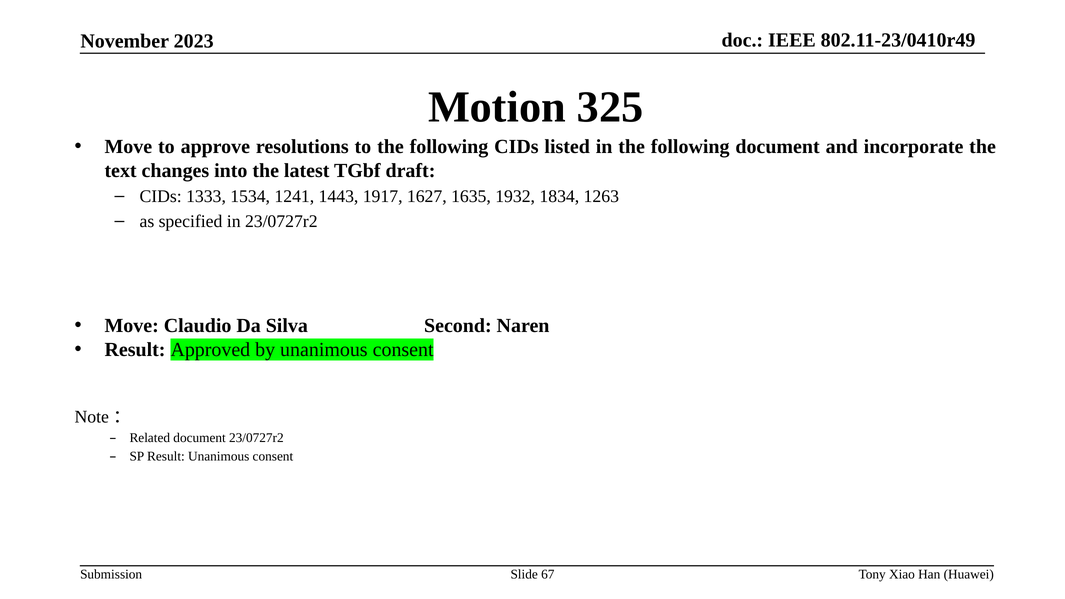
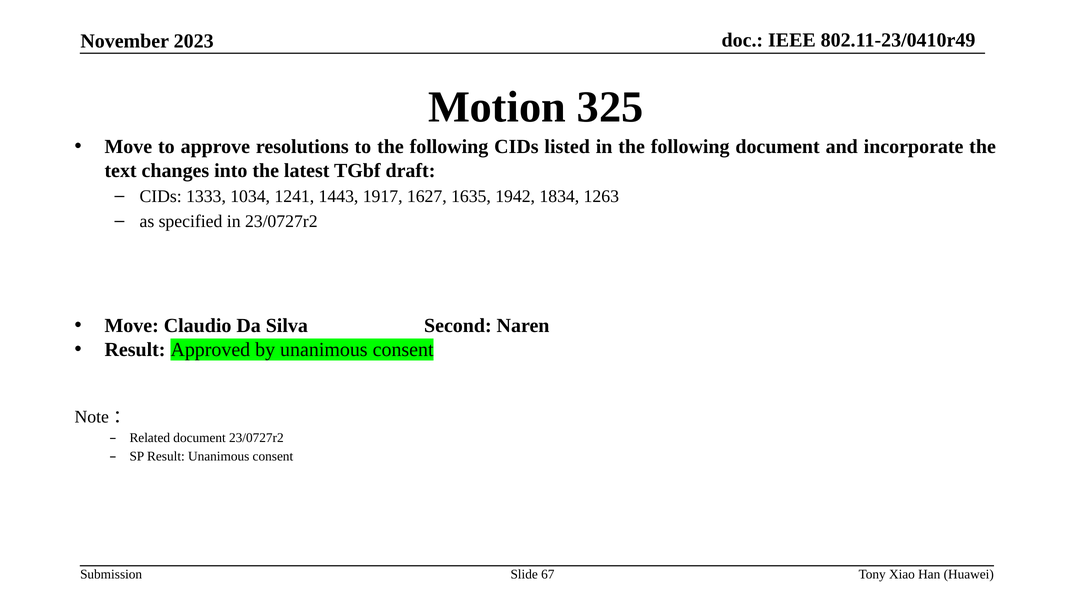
1534: 1534 -> 1034
1932: 1932 -> 1942
